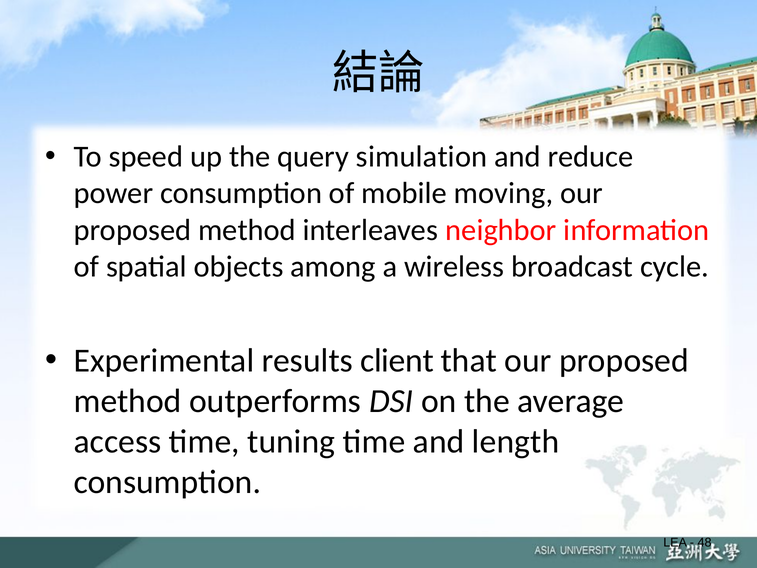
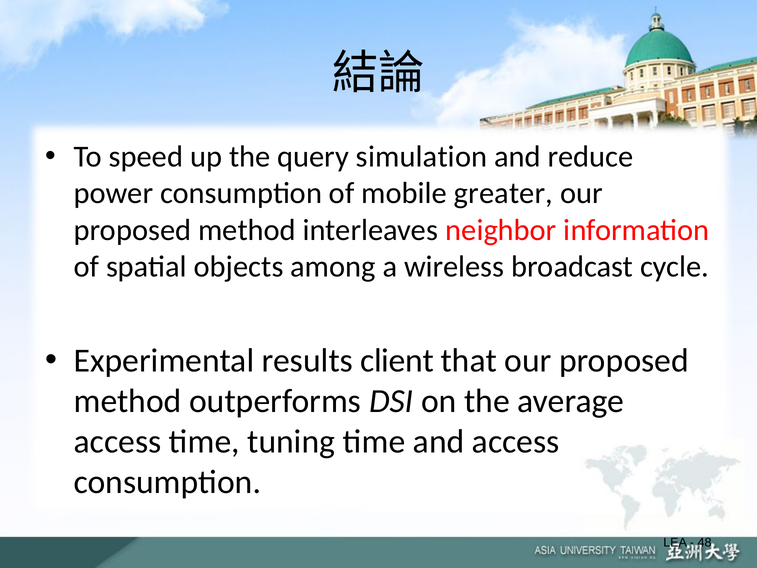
moving: moving -> greater
and length: length -> access
